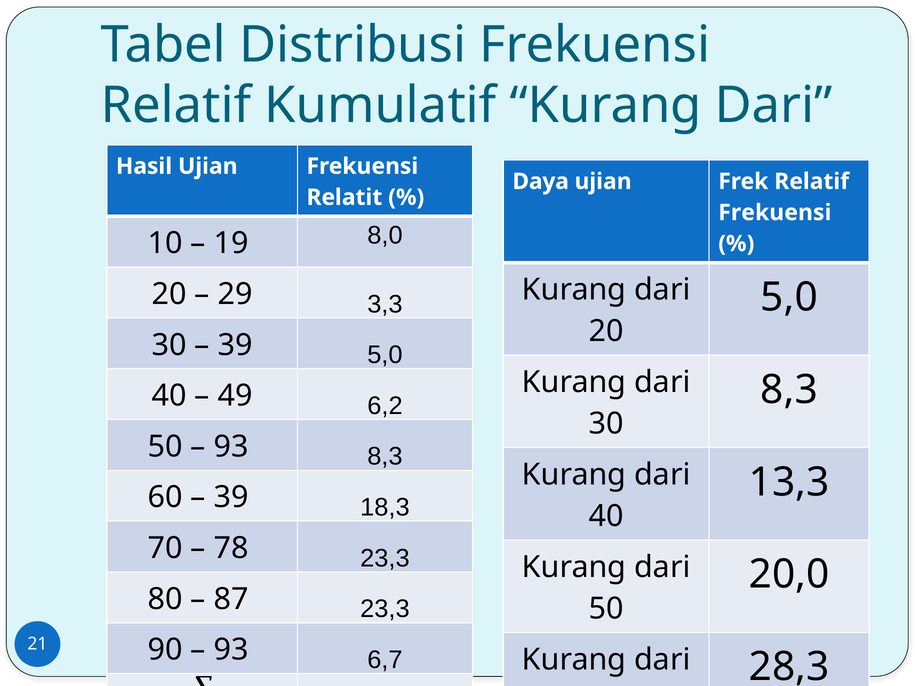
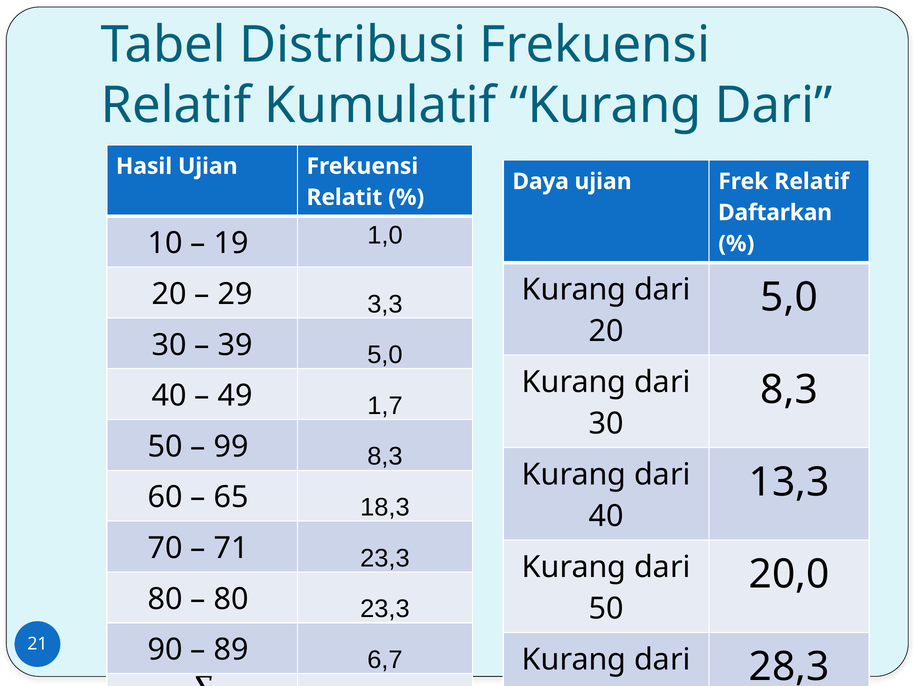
Frekuensi at (775, 213): Frekuensi -> Daftarkan
8,0: 8,0 -> 1,0
6,2: 6,2 -> 1,7
93 at (231, 447): 93 -> 99
39 at (231, 498): 39 -> 65
78: 78 -> 71
87 at (231, 599): 87 -> 80
93 at (231, 650): 93 -> 89
